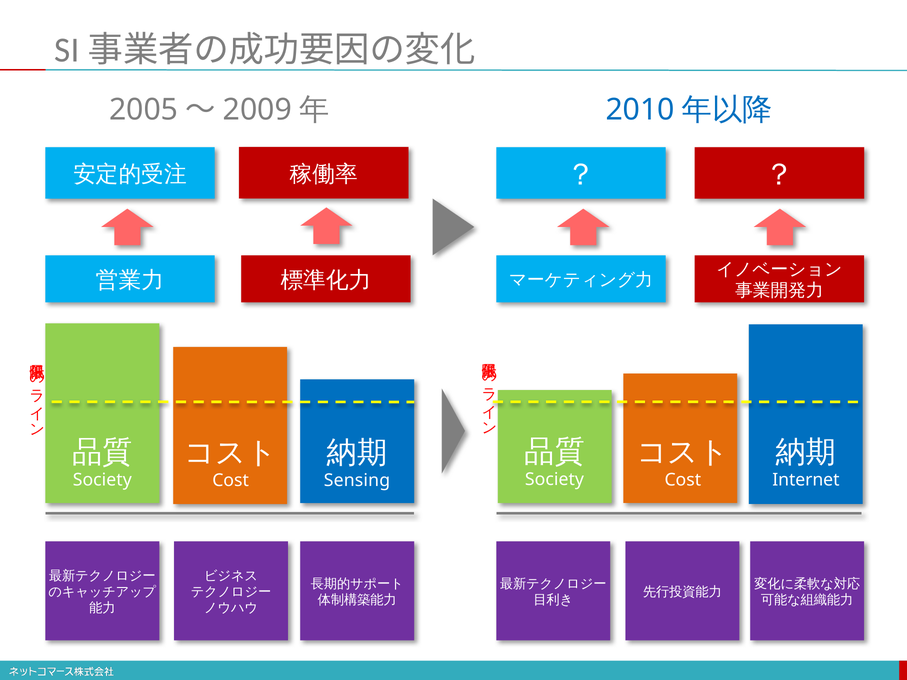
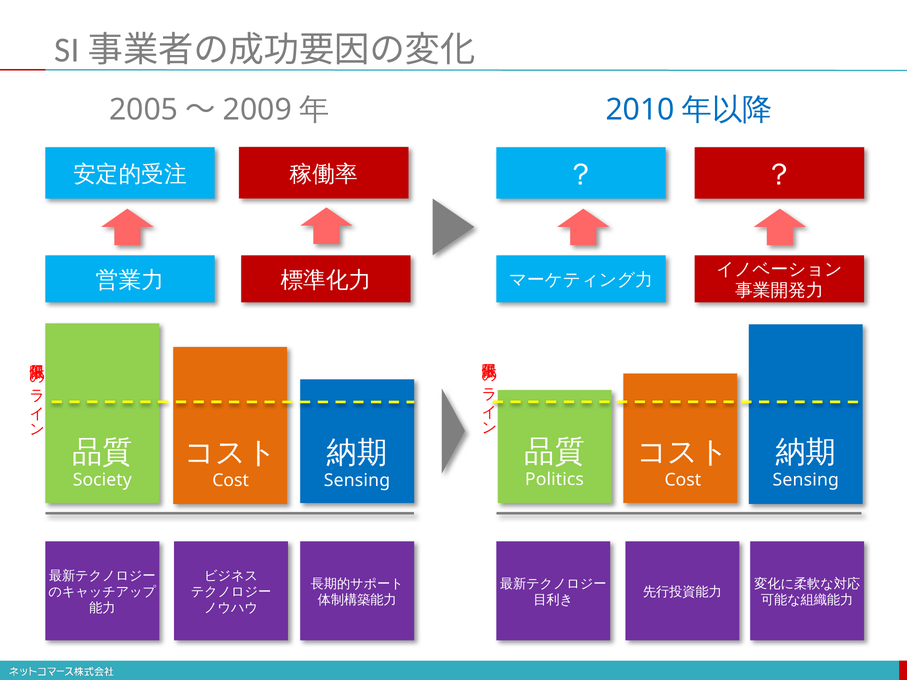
Society at (554, 480): Society -> Politics
Internet at (806, 480): Internet -> Sensing
